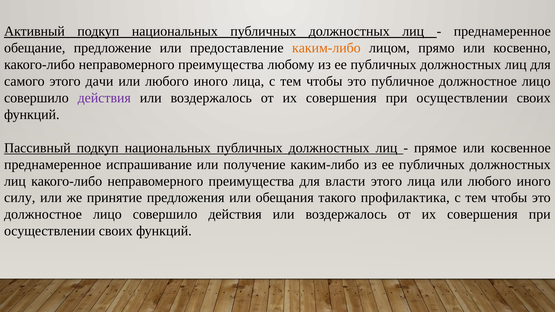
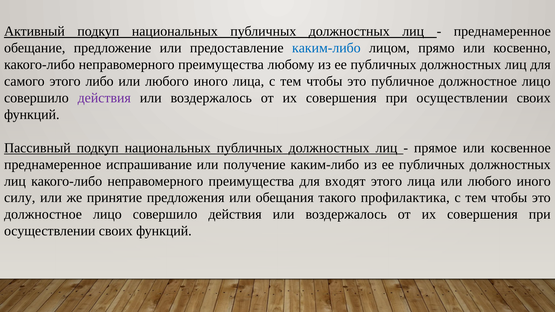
каким-либо at (326, 48) colour: orange -> blue
дачи: дачи -> либо
власти: власти -> входят
